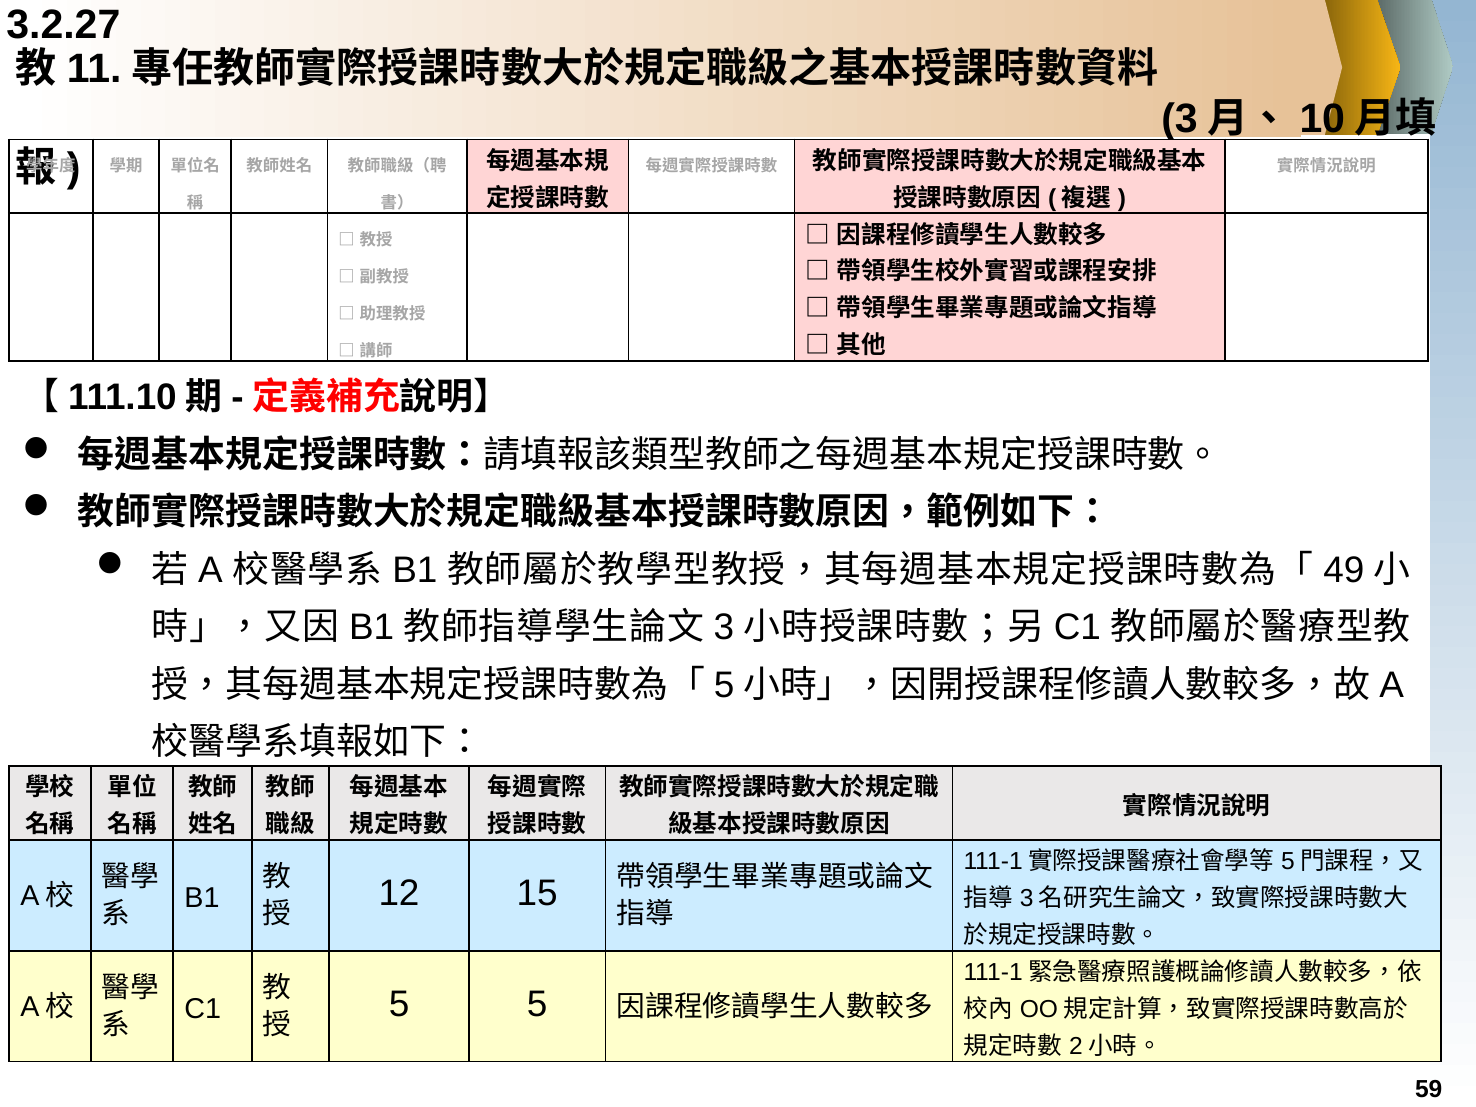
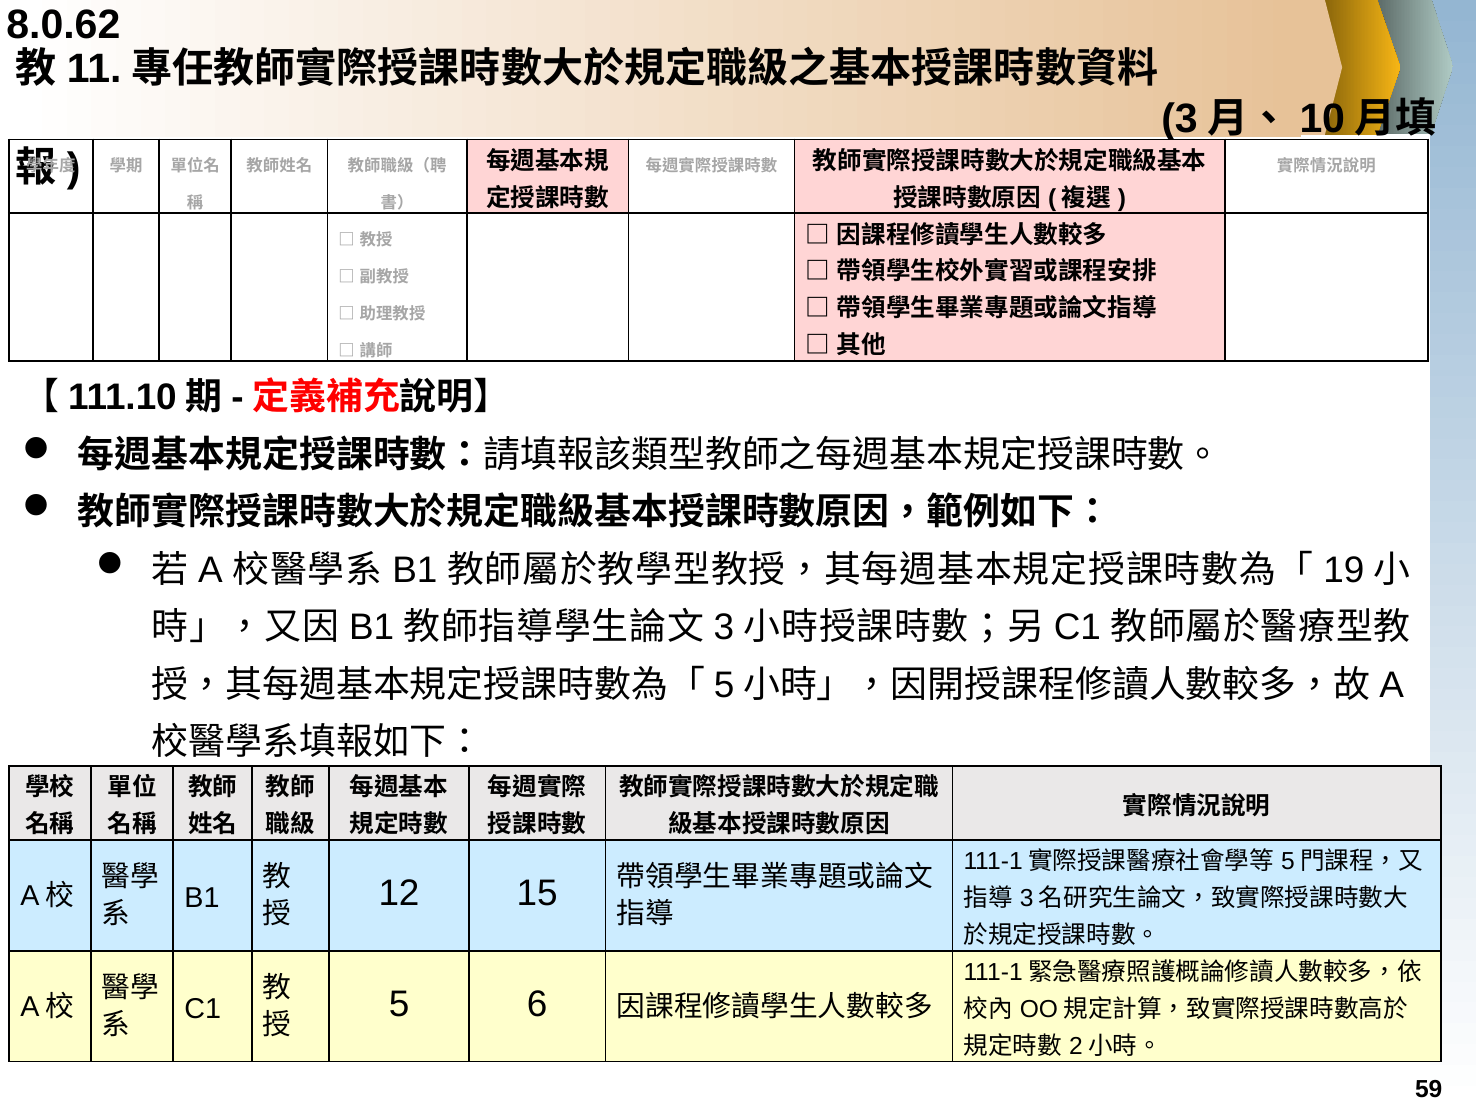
3.2.27: 3.2.27 -> 8.0.62
49: 49 -> 19
5 5: 5 -> 6
